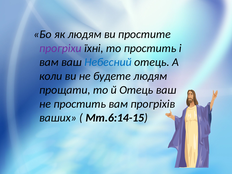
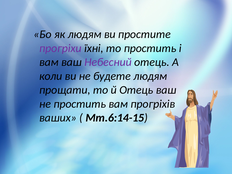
Небесний colour: blue -> purple
